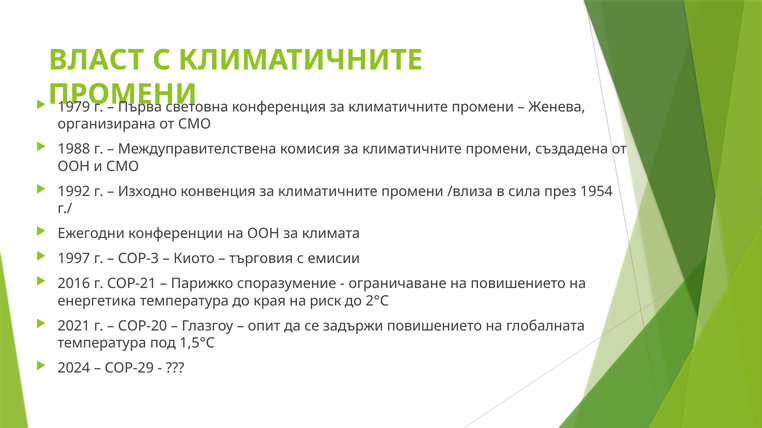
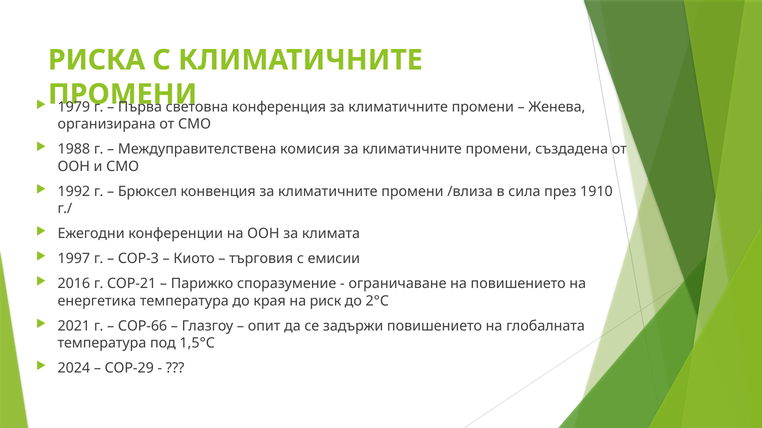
ВЛАСТ: ВЛАСТ -> РИСКА
Изходно: Изходно -> Брюксел
1954: 1954 -> 1910
СОР-20: СОР-20 -> СОР-66
